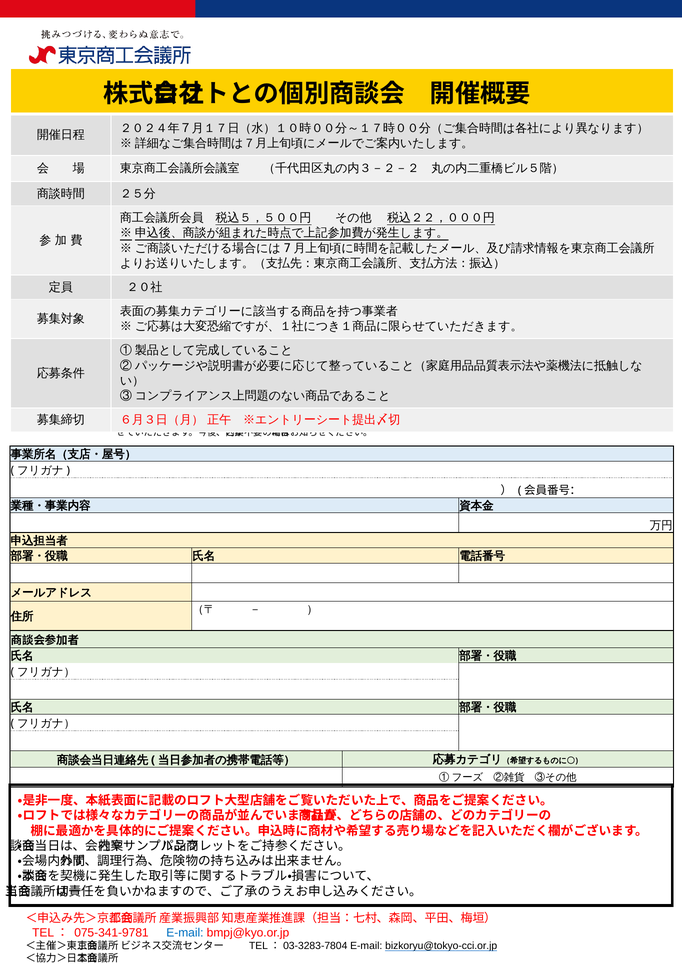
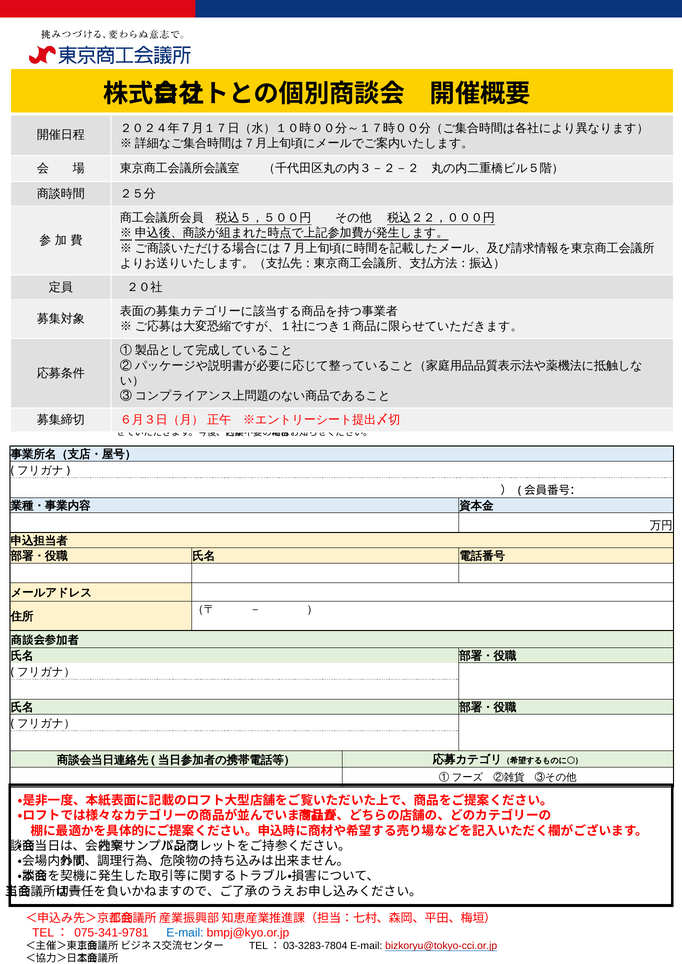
bizkoryu@tokyo-cci.or.jp colour: black -> red
